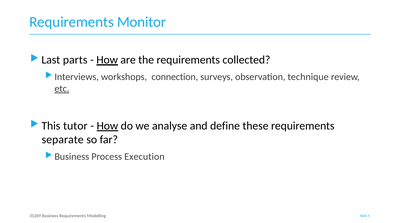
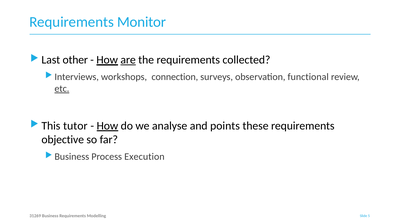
parts: parts -> other
are underline: none -> present
technique: technique -> functional
define: define -> points
separate: separate -> objective
